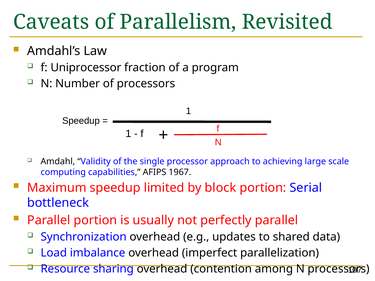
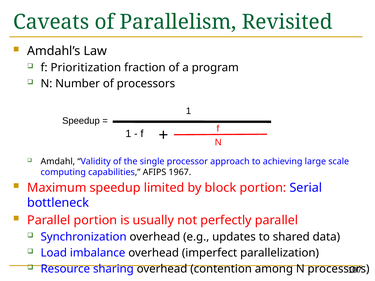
Uniprocessor: Uniprocessor -> Prioritization
